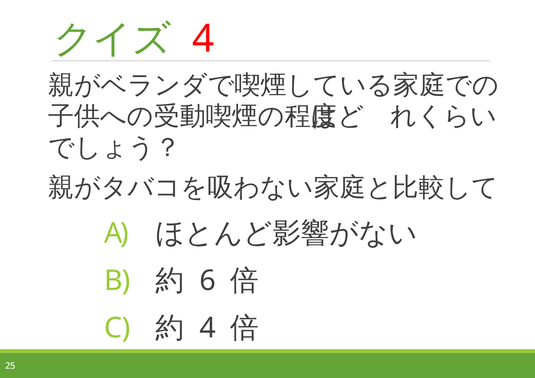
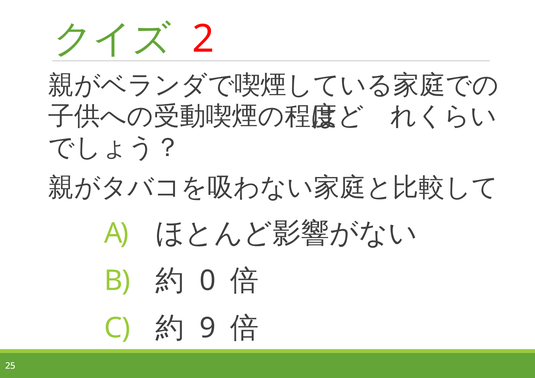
4 at (203, 39): 4 -> 2
6: 6 -> 0
4 at (208, 328): 4 -> 9
